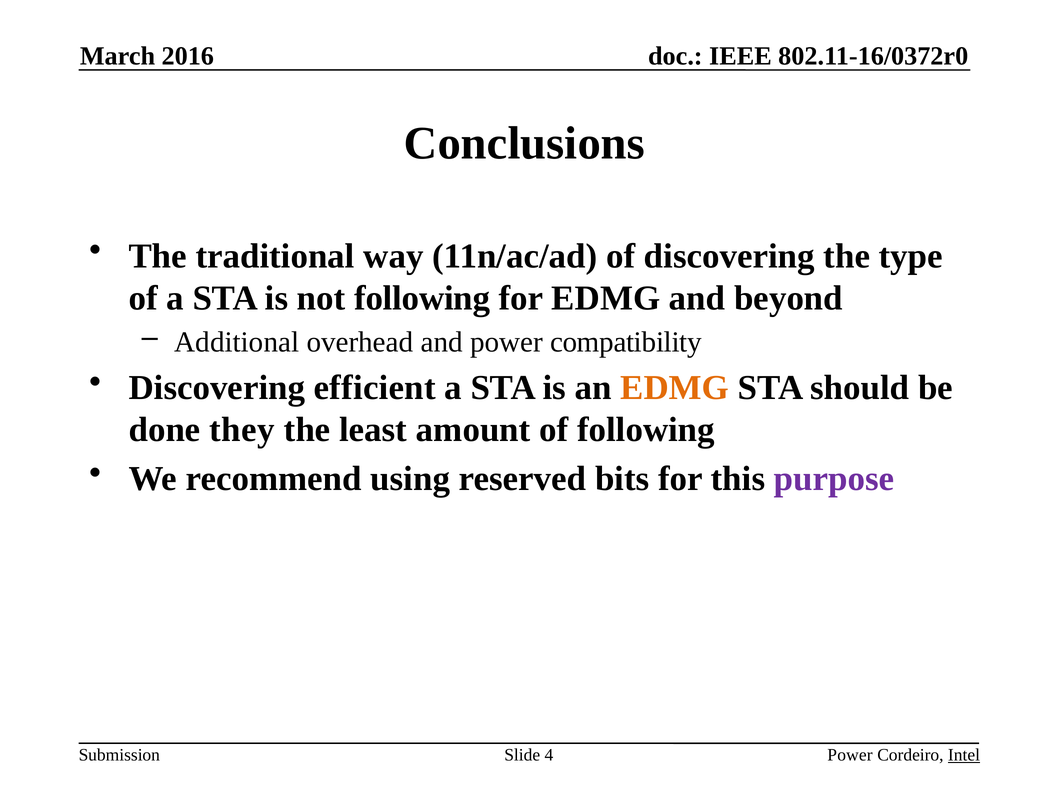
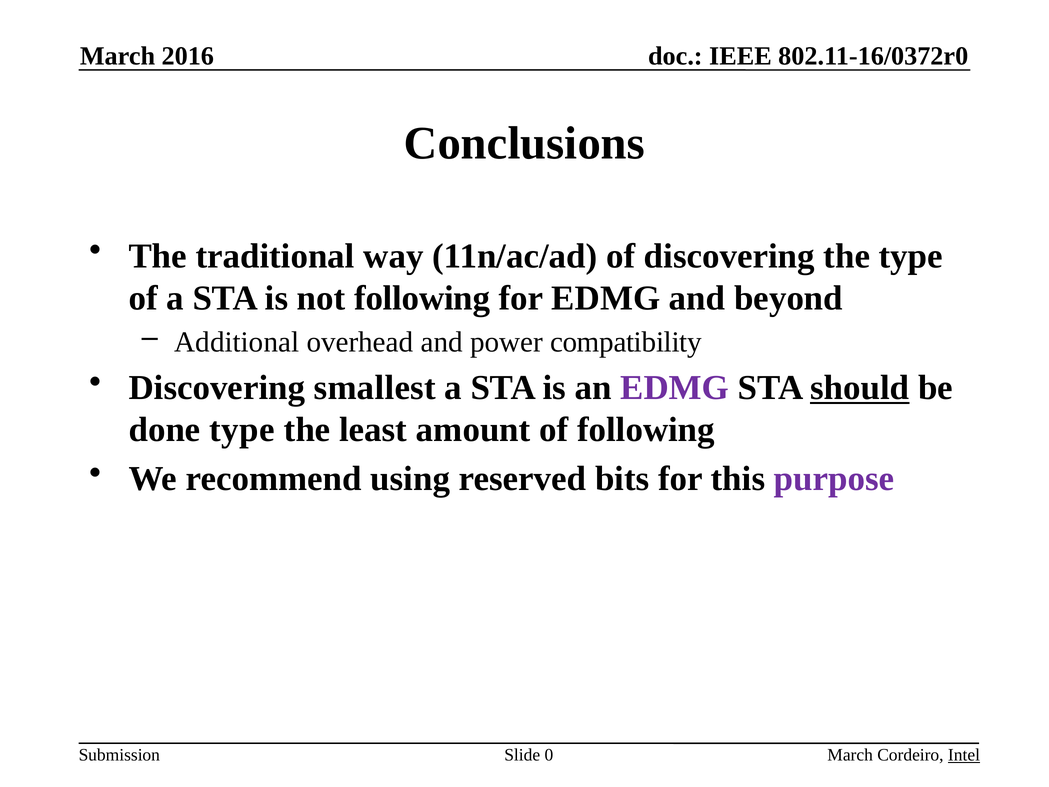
efficient: efficient -> smallest
EDMG at (675, 388) colour: orange -> purple
should underline: none -> present
done they: they -> type
4: 4 -> 0
Power at (850, 755): Power -> March
